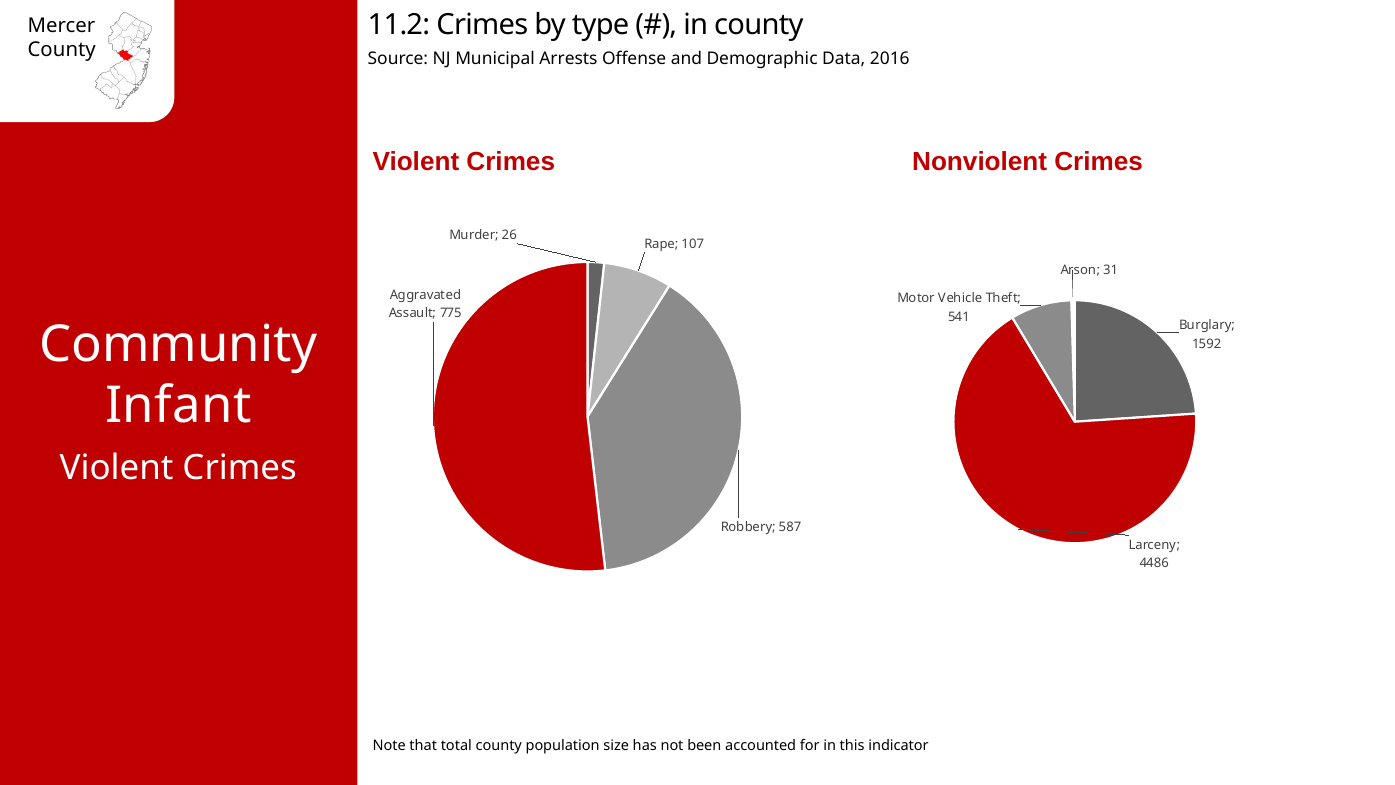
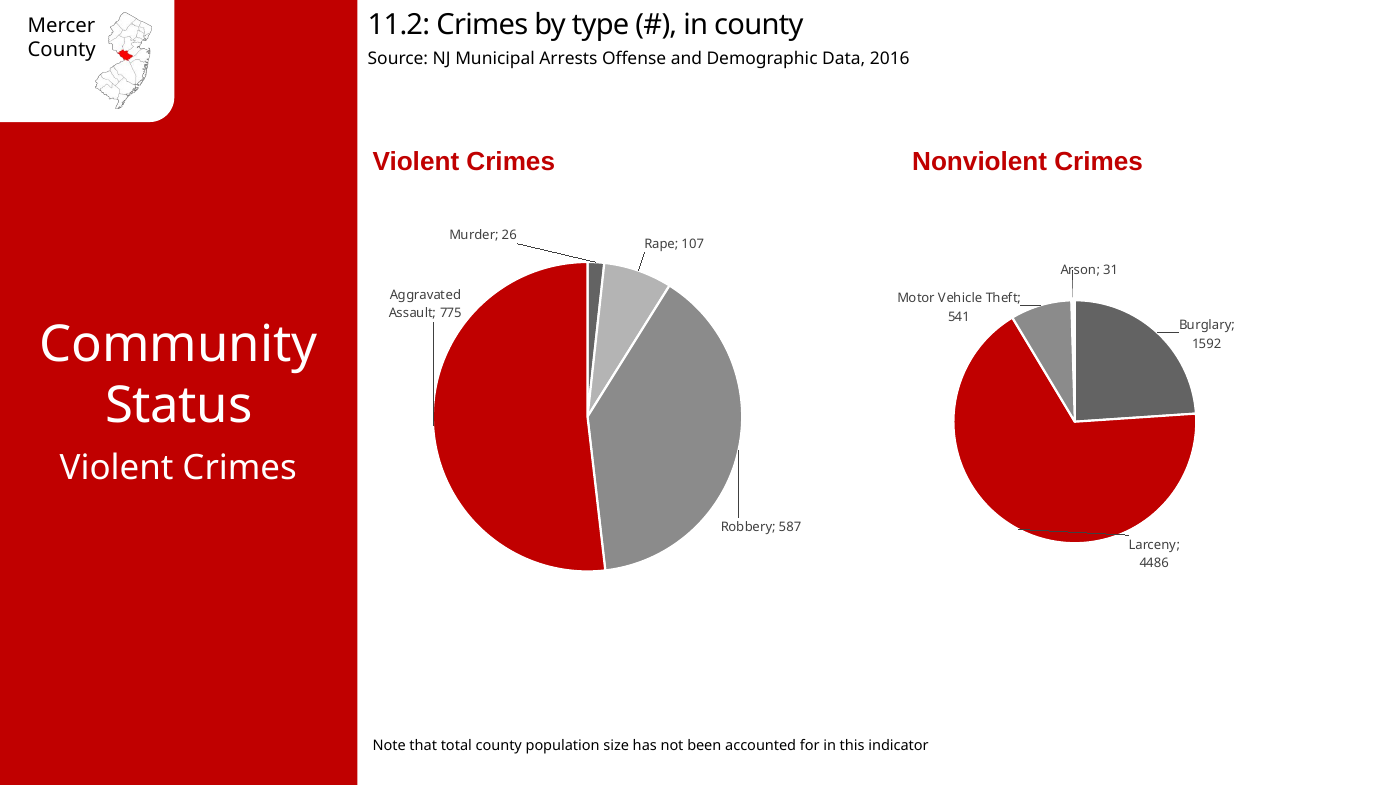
Infant: Infant -> Status
